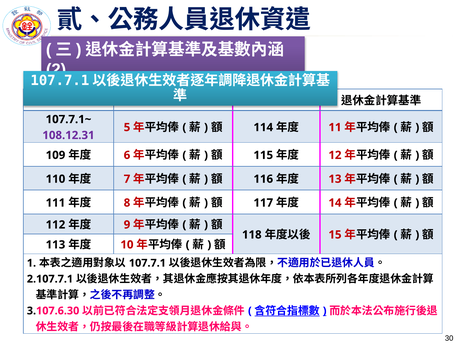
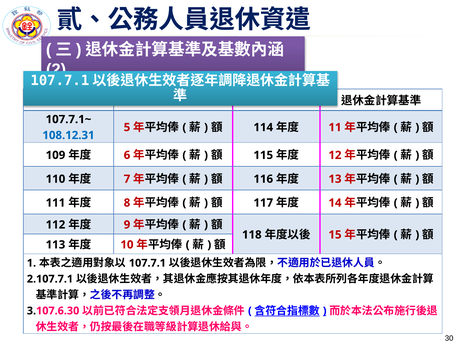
108.12.31 colour: purple -> blue
